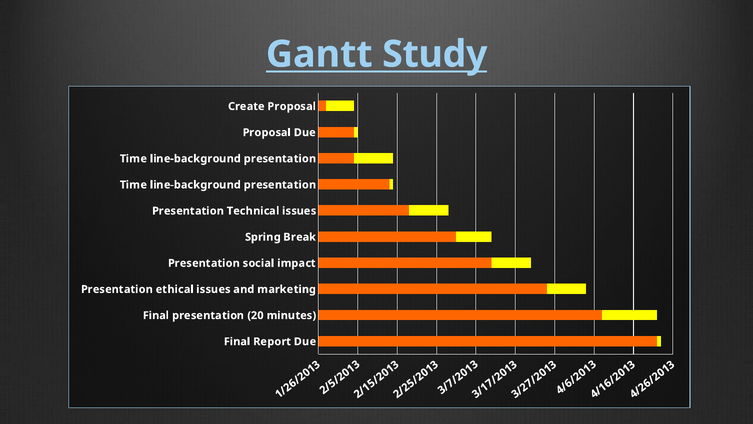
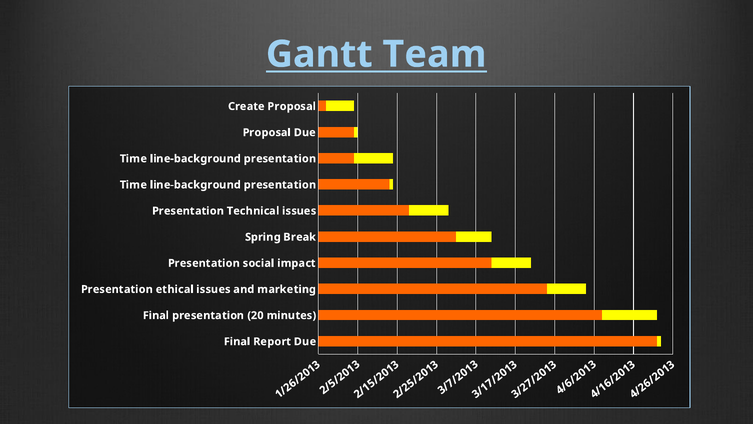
Study: Study -> Team
